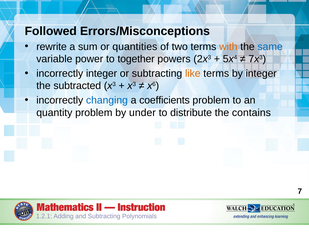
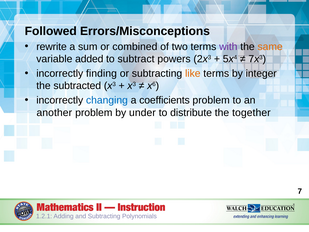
quantities: quantities -> combined
with colour: orange -> purple
same colour: blue -> orange
power: power -> added
together: together -> subtract
incorrectly integer: integer -> finding
quantity: quantity -> another
contains: contains -> together
